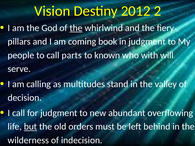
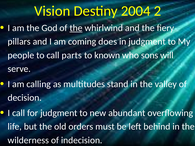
2012: 2012 -> 2004
book: book -> does
with: with -> sons
but underline: present -> none
